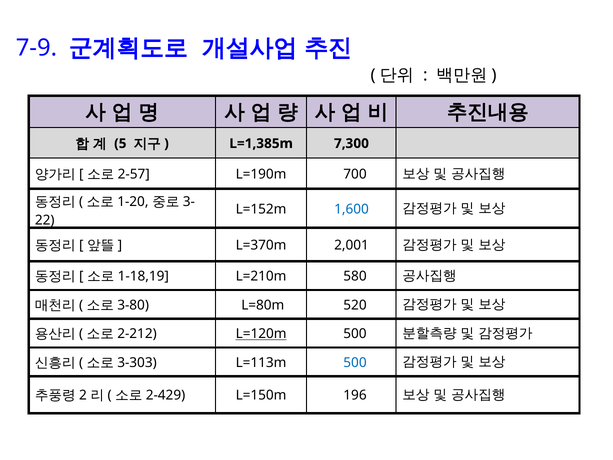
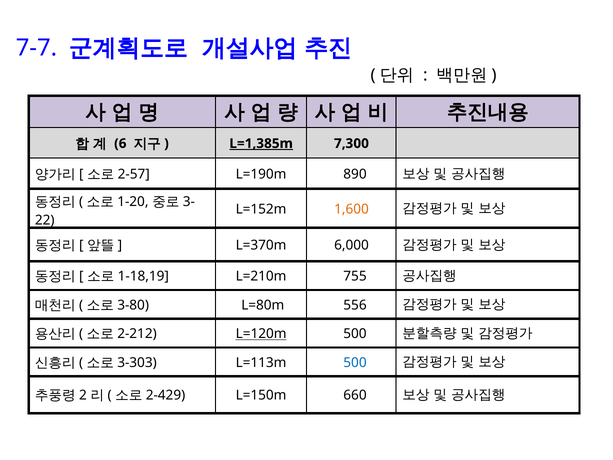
7-9: 7-9 -> 7-7
5: 5 -> 6
L=1,385m underline: none -> present
700: 700 -> 890
1,600 colour: blue -> orange
2,001: 2,001 -> 6,000
580: 580 -> 755
520: 520 -> 556
196: 196 -> 660
